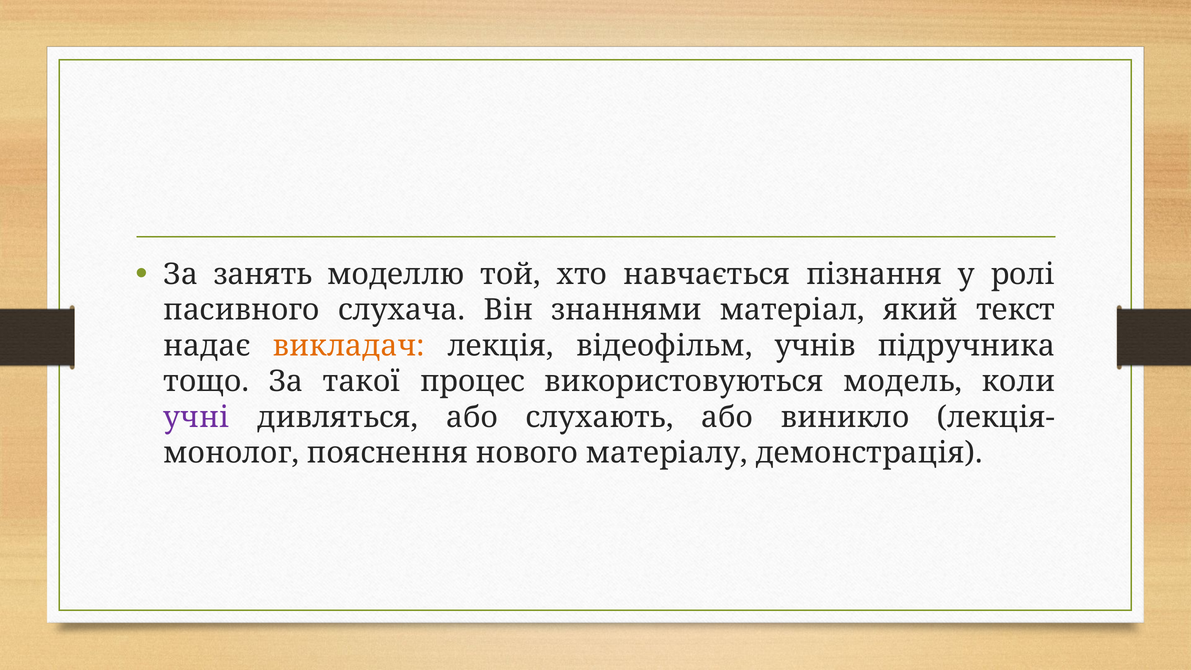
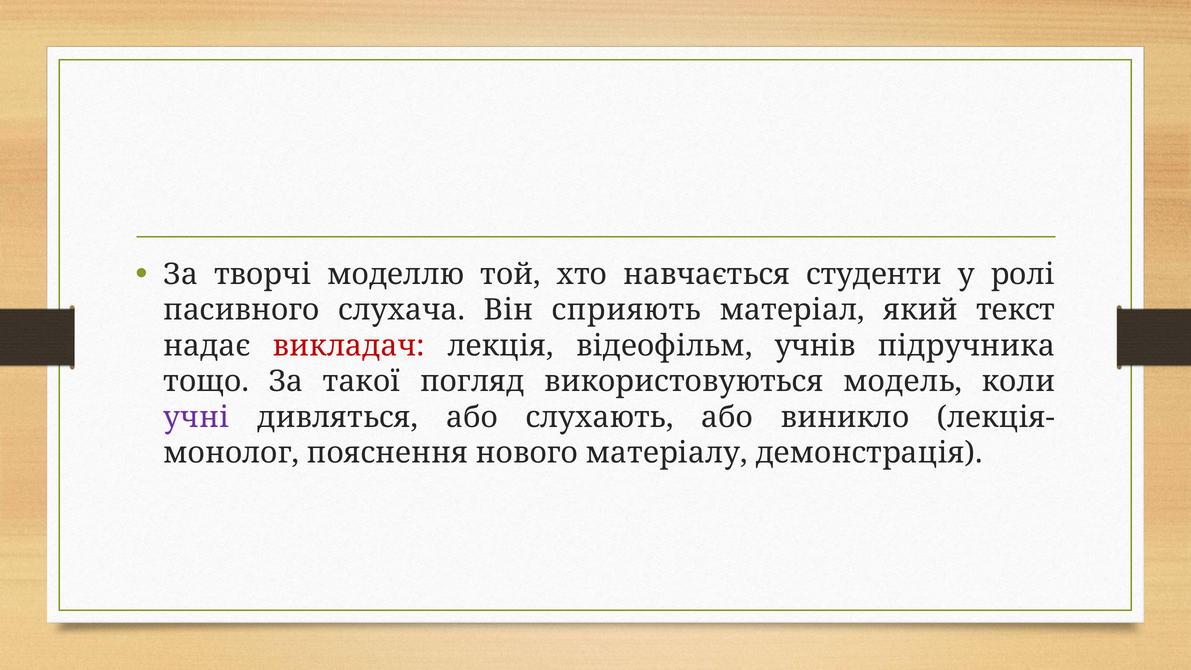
занять: занять -> творчі
пізнання: пізнання -> студенти
знаннями: знаннями -> сприяють
викладач colour: orange -> red
процес: процес -> погляд
